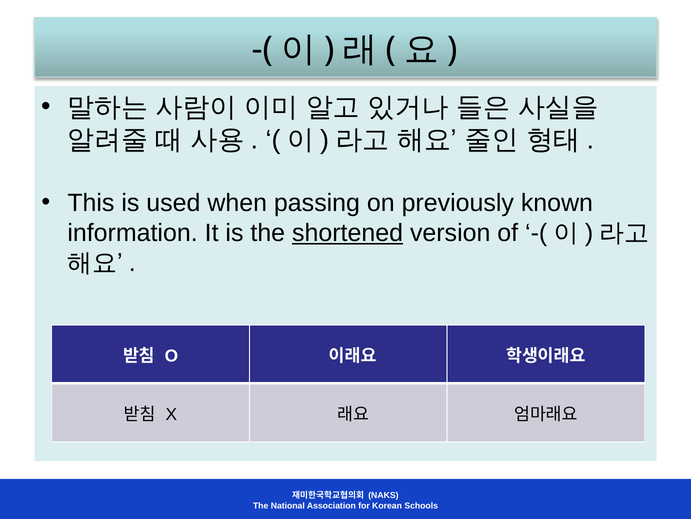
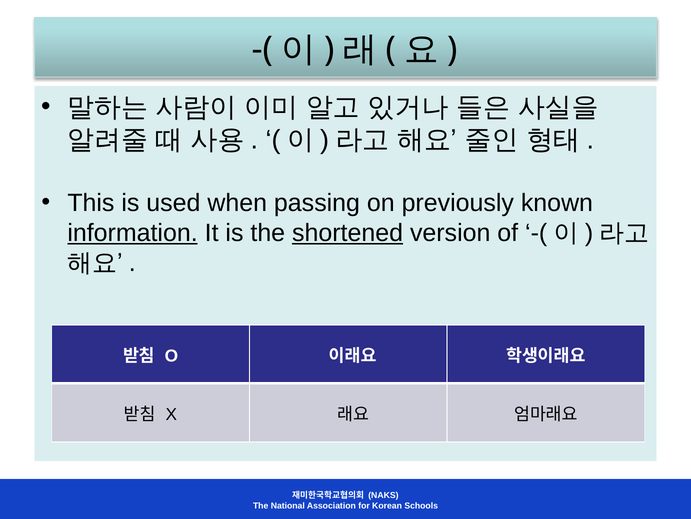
information underline: none -> present
